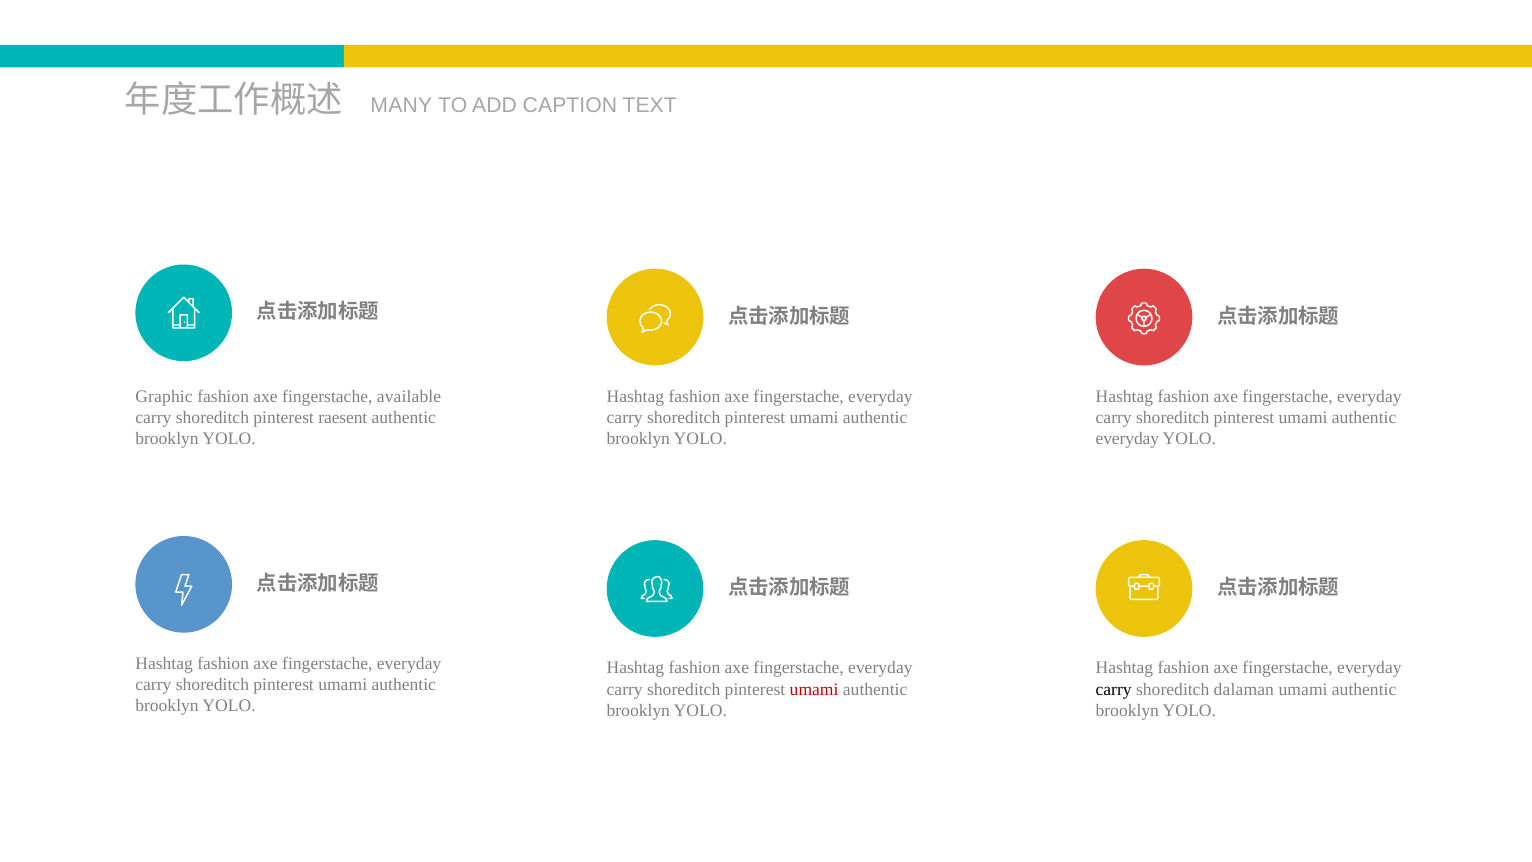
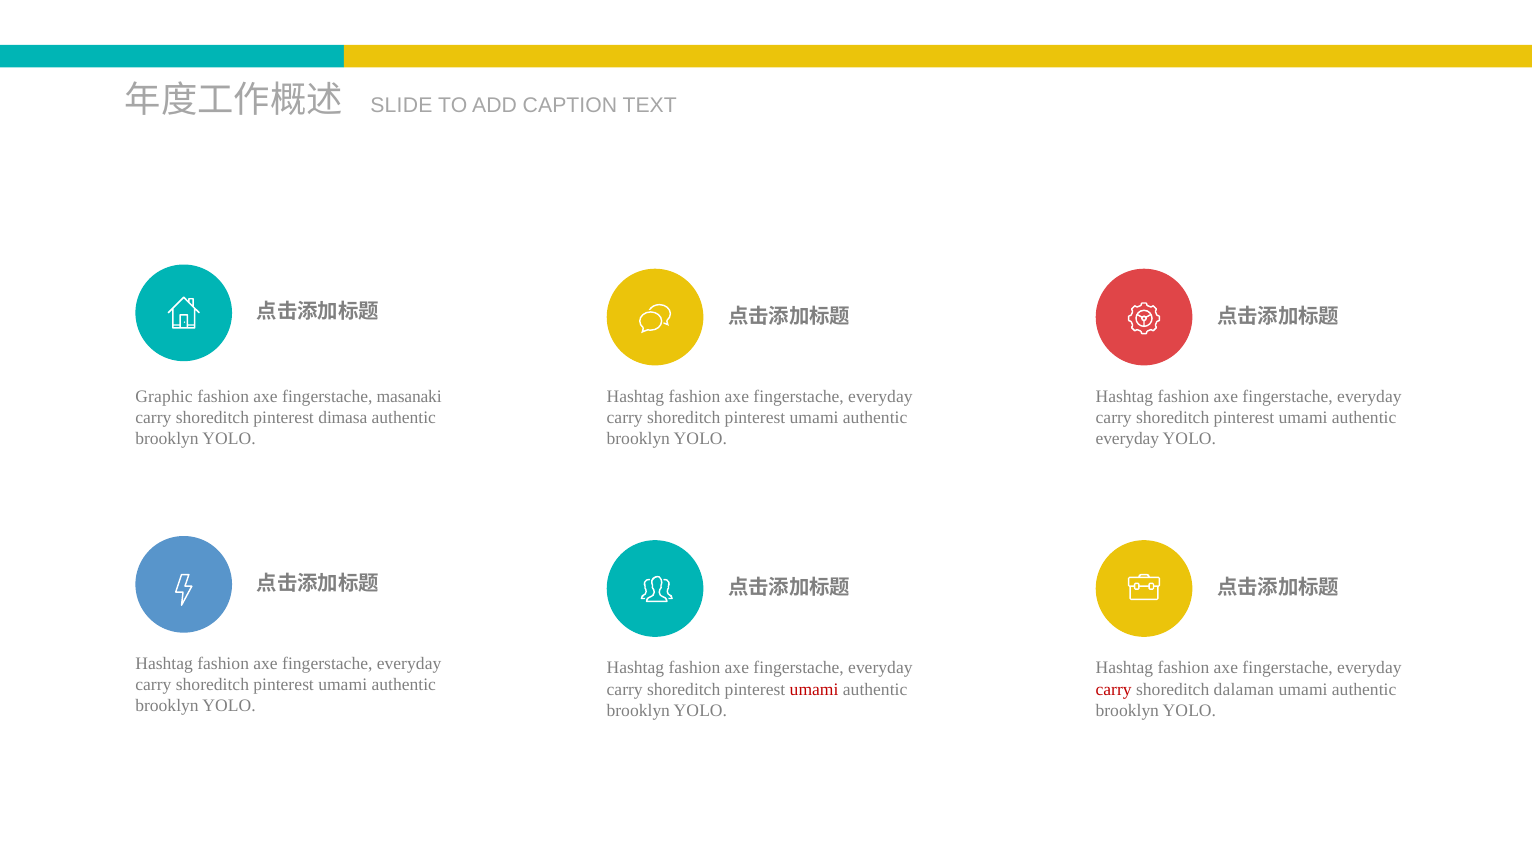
MANY: MANY -> SLIDE
available: available -> masanaki
raesent: raesent -> dimasa
carry at (1114, 689) colour: black -> red
